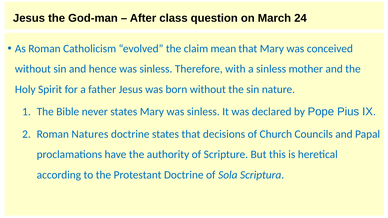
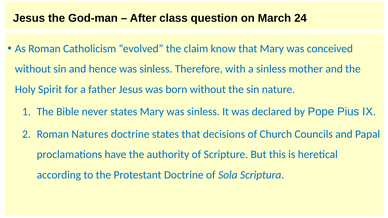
mean: mean -> know
